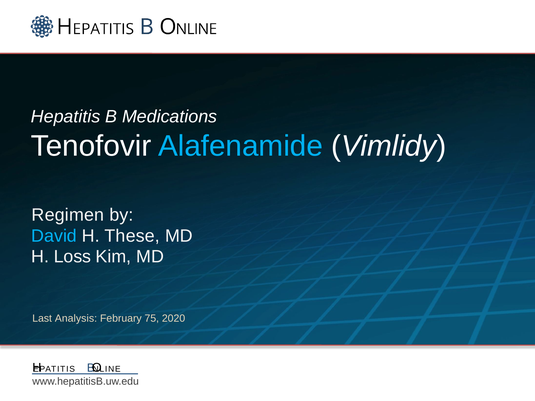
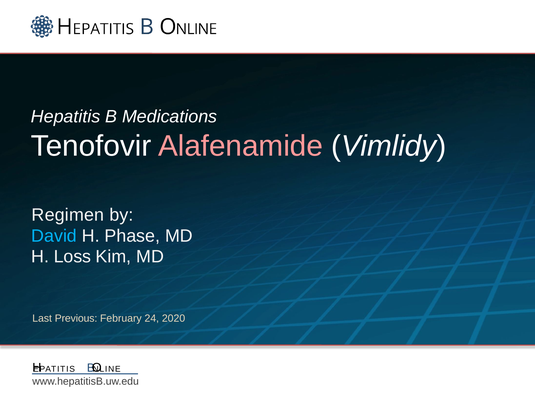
Alafenamide colour: light blue -> pink
These: These -> Phase
Analysis: Analysis -> Previous
75: 75 -> 24
